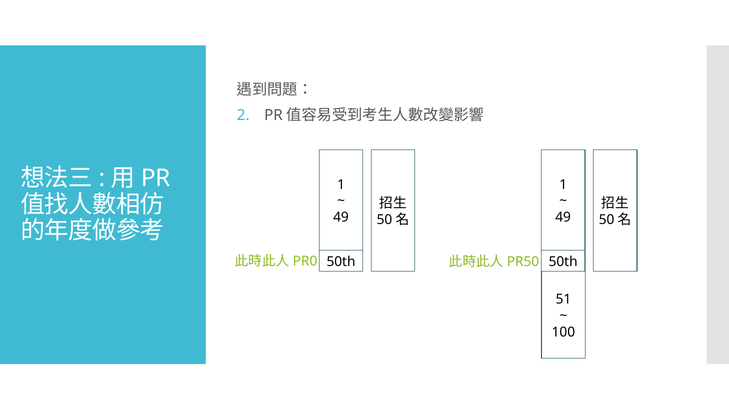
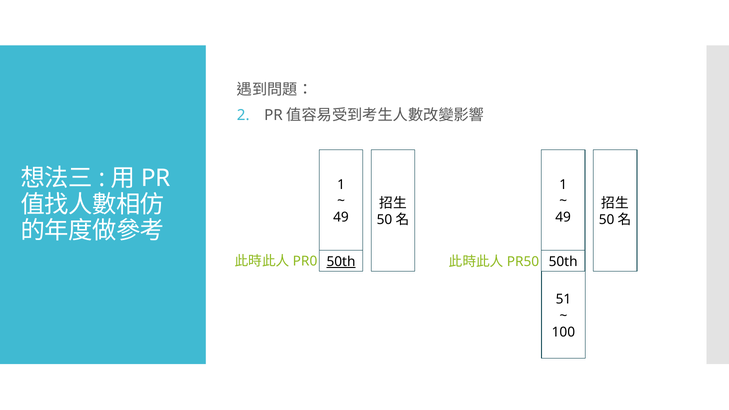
50th at (341, 262) underline: none -> present
